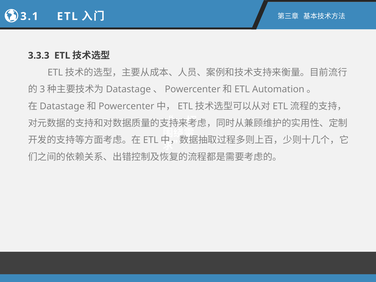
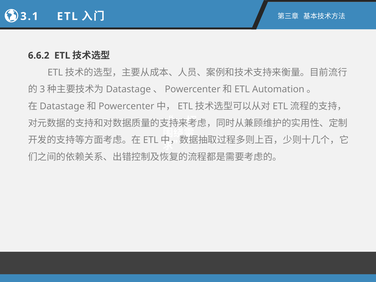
3.3.3: 3.3.3 -> 6.6.2
